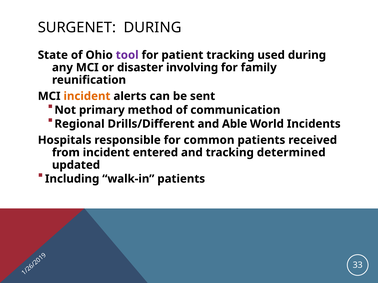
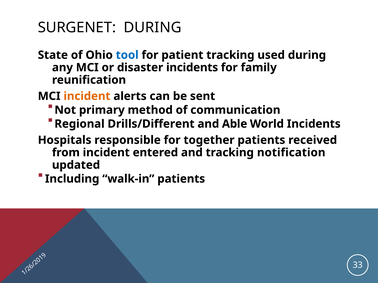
tool colour: purple -> blue
disaster involving: involving -> incidents
common: common -> together
determined: determined -> notification
